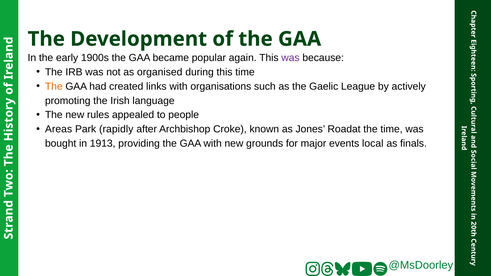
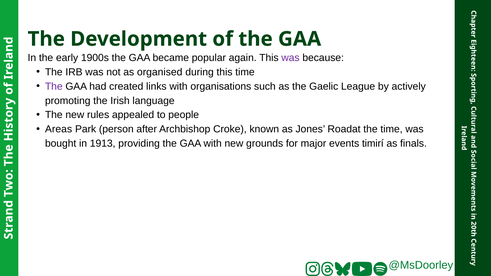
The at (54, 86) colour: orange -> purple
rapidly: rapidly -> person
local: local -> timirí
